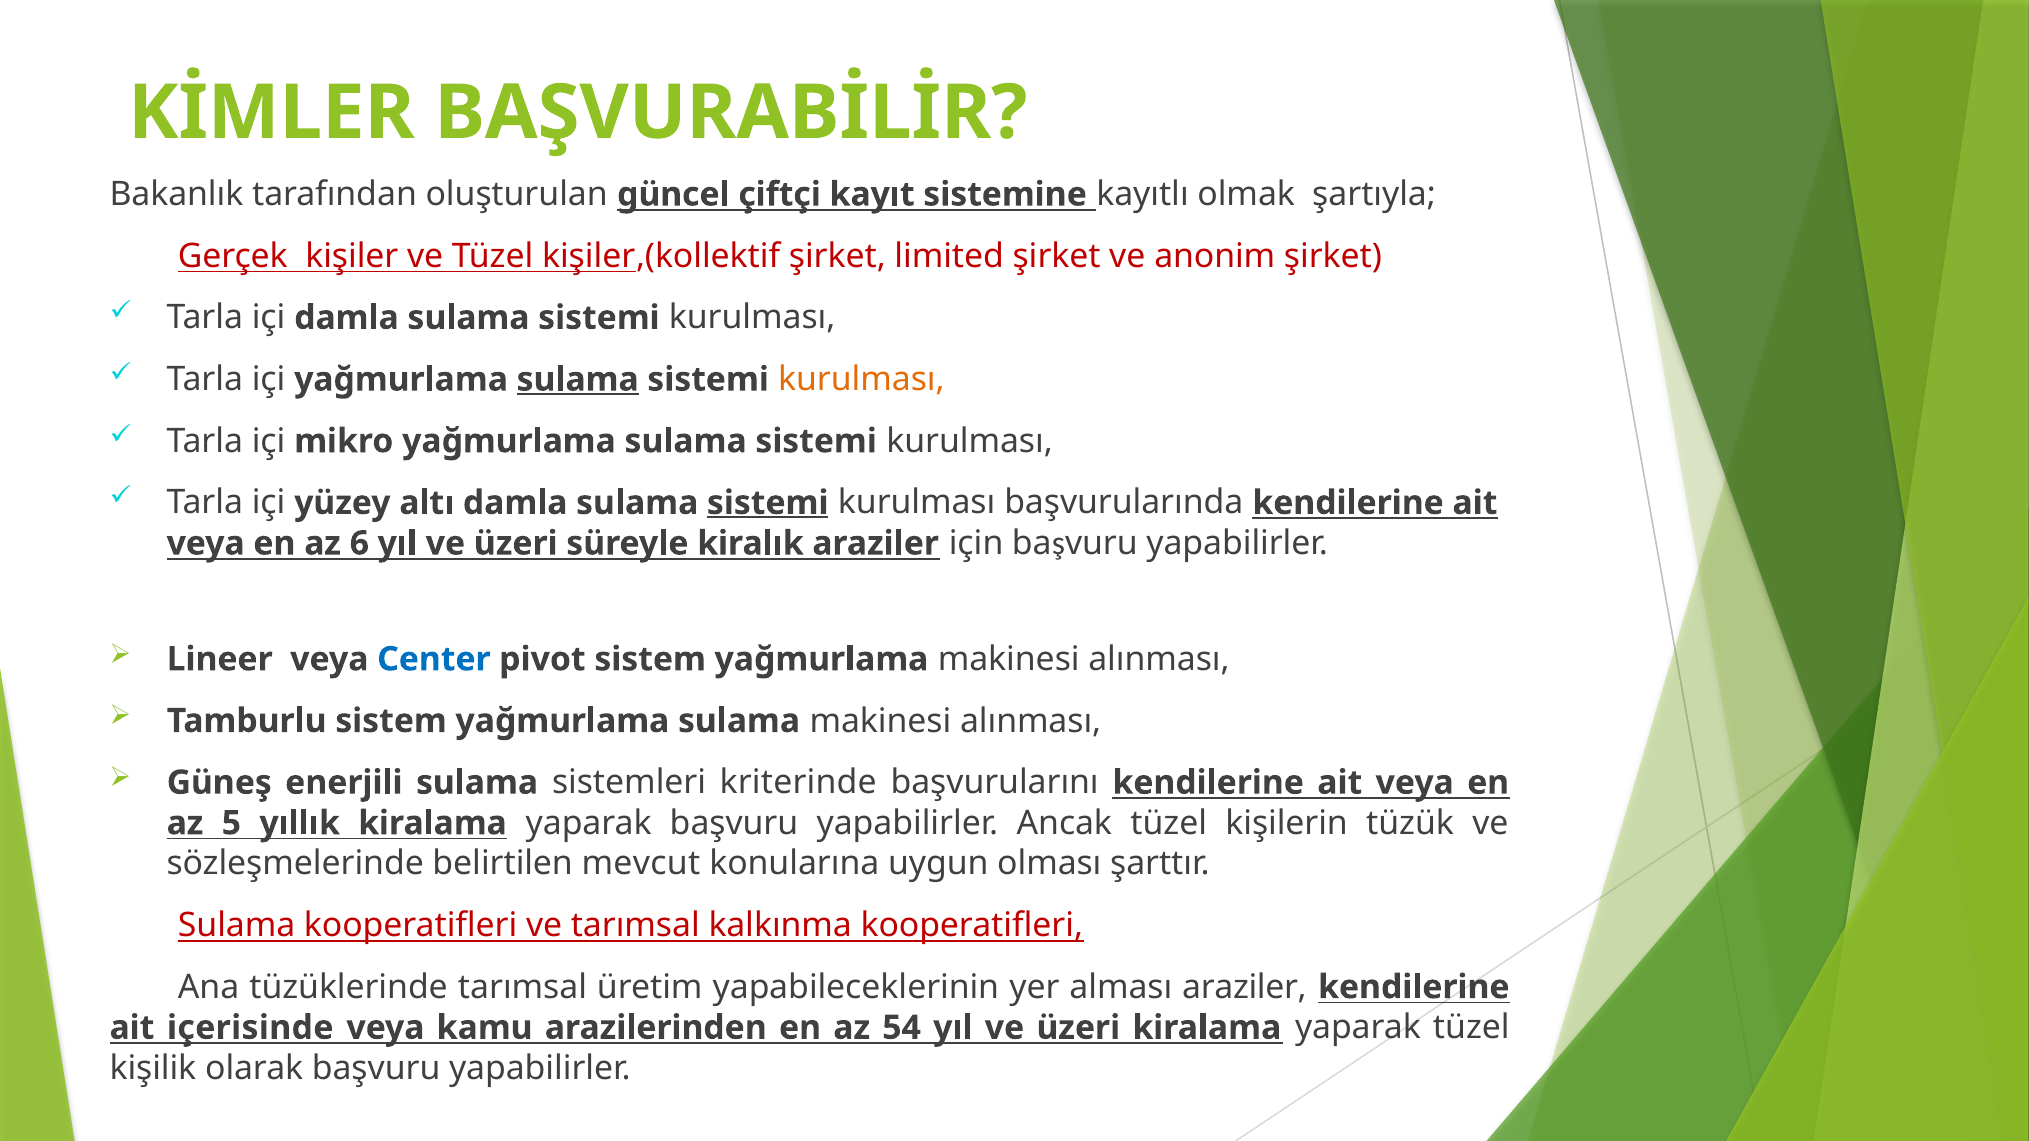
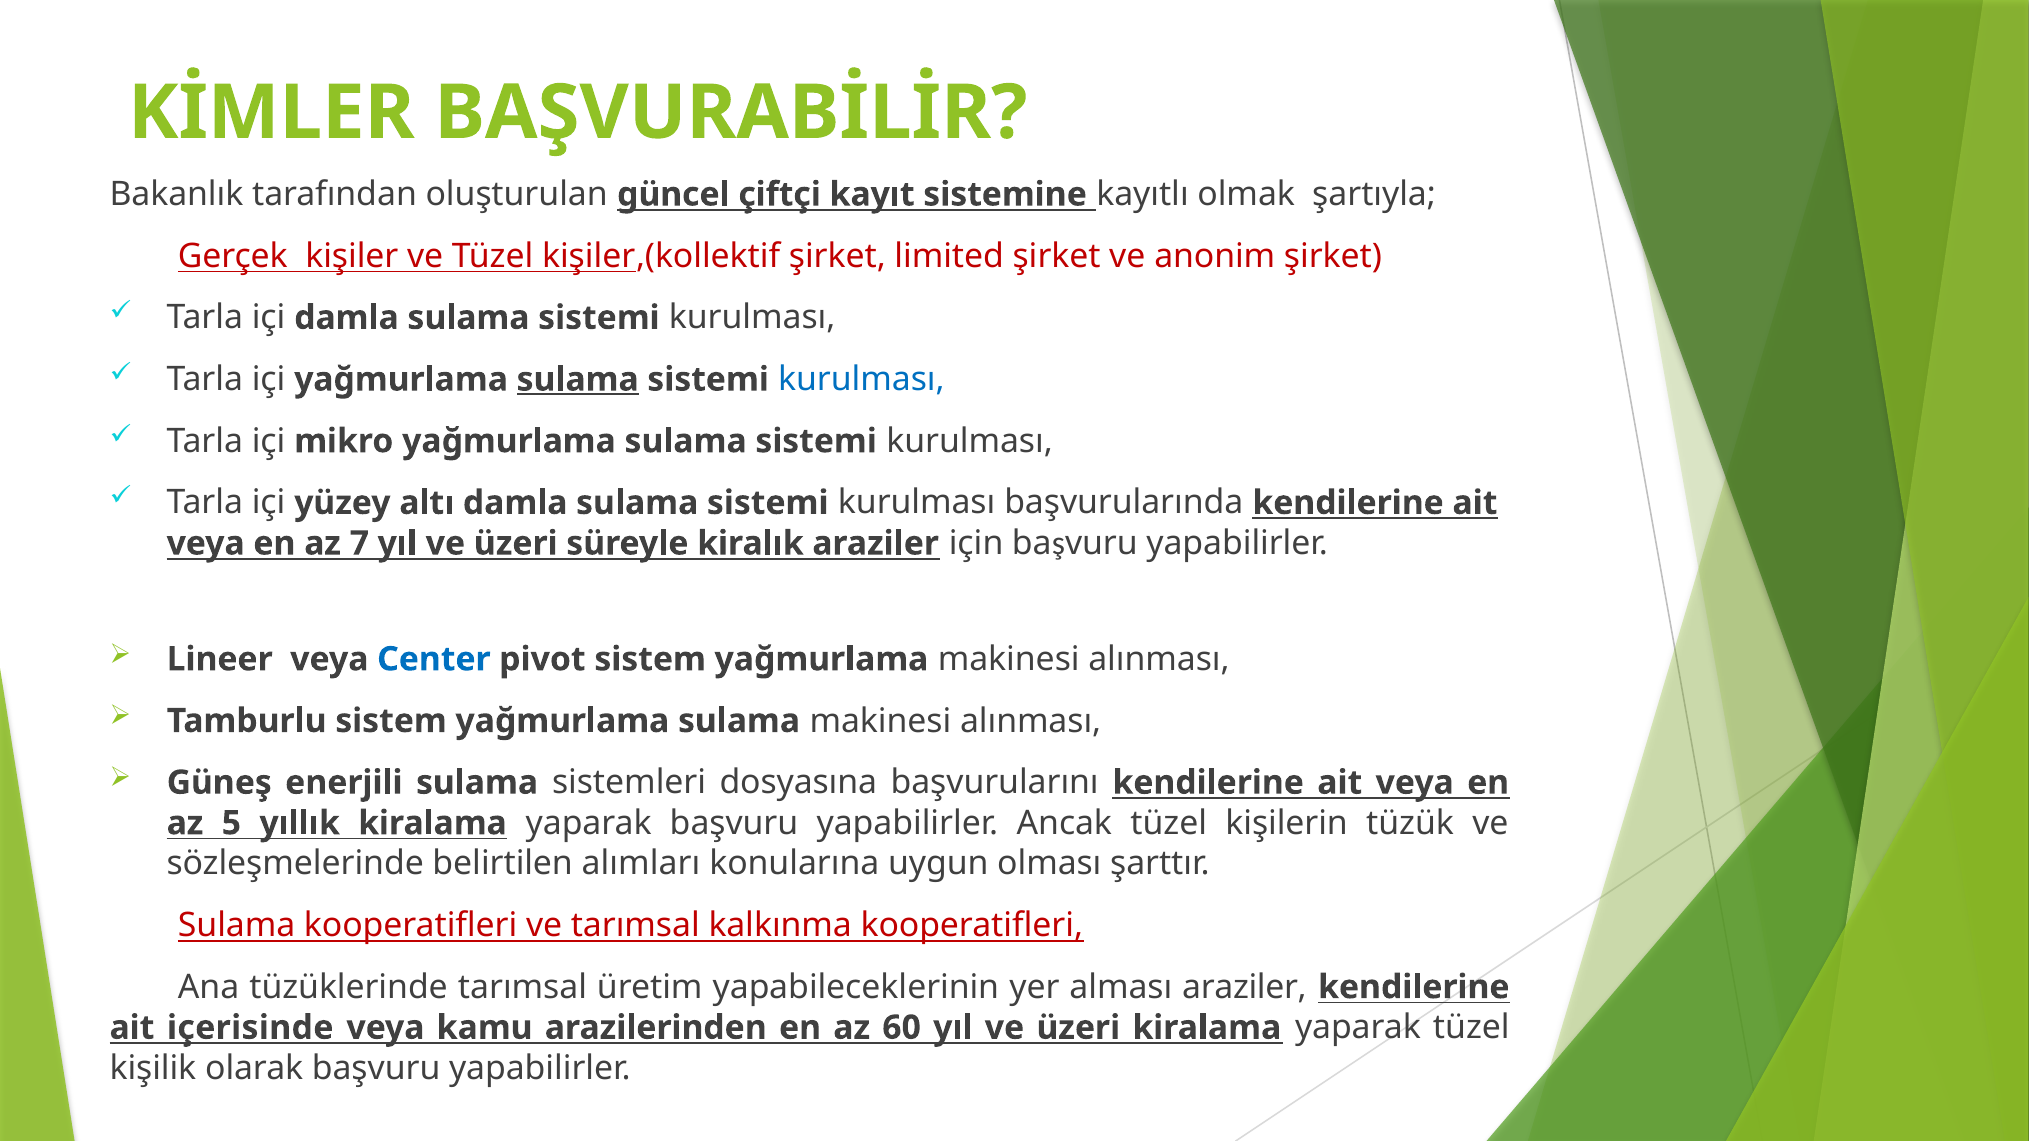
kurulması at (861, 380) colour: orange -> blue
sistemi at (768, 503) underline: present -> none
6: 6 -> 7
kriterinde: kriterinde -> dosyasına
mevcut: mevcut -> alımları
54: 54 -> 60
